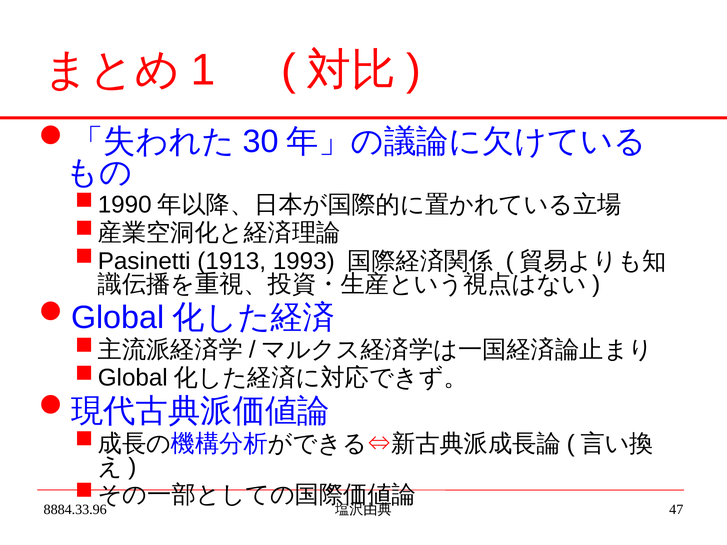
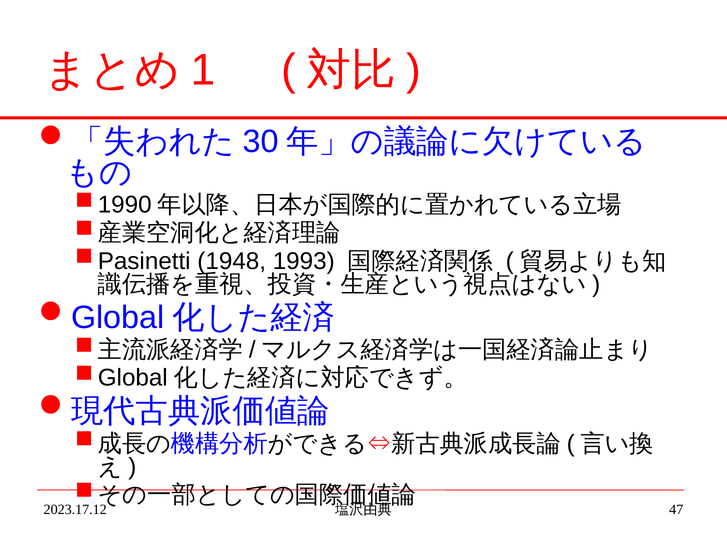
1913: 1913 -> 1948
8884.33.96: 8884.33.96 -> 2023.17.12
